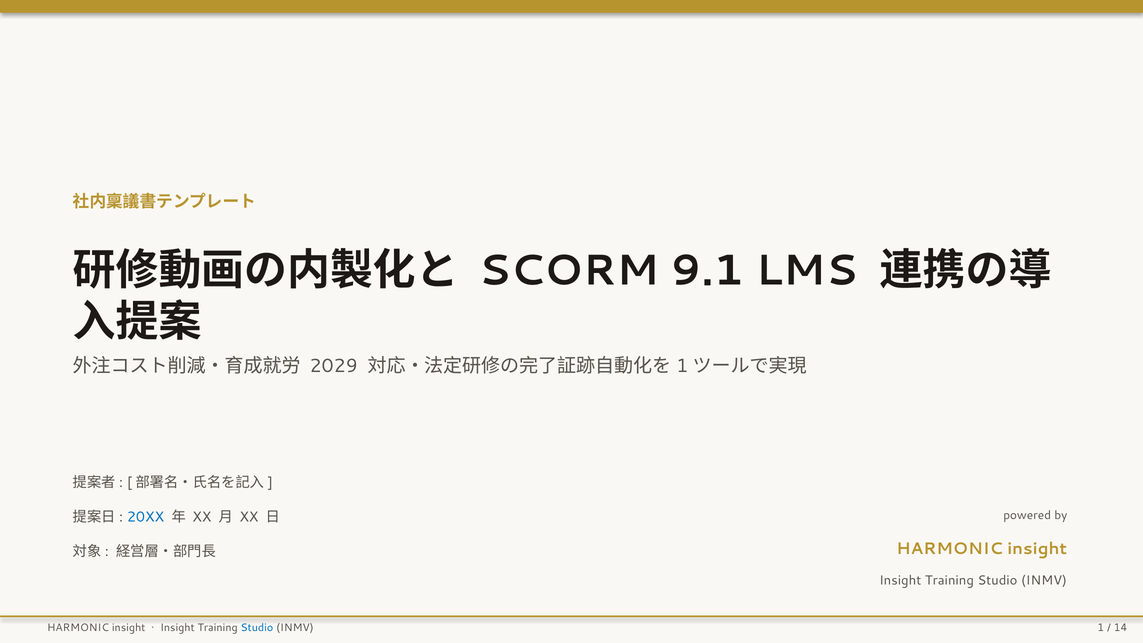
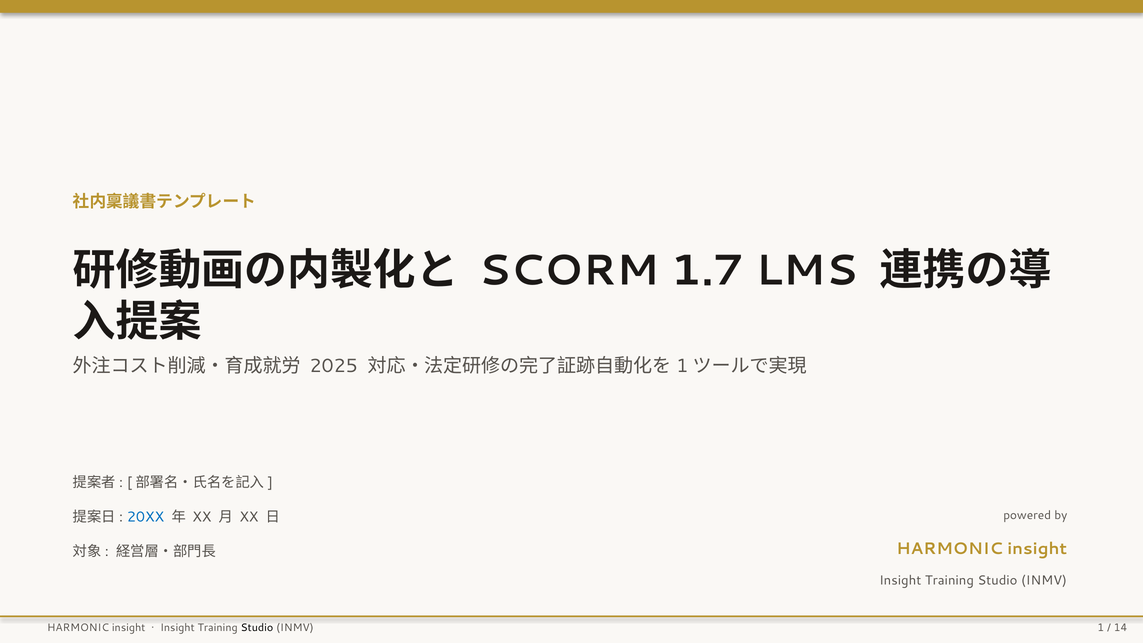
9.1: 9.1 -> 1.7
2029: 2029 -> 2025
Studio at (257, 628) colour: blue -> black
